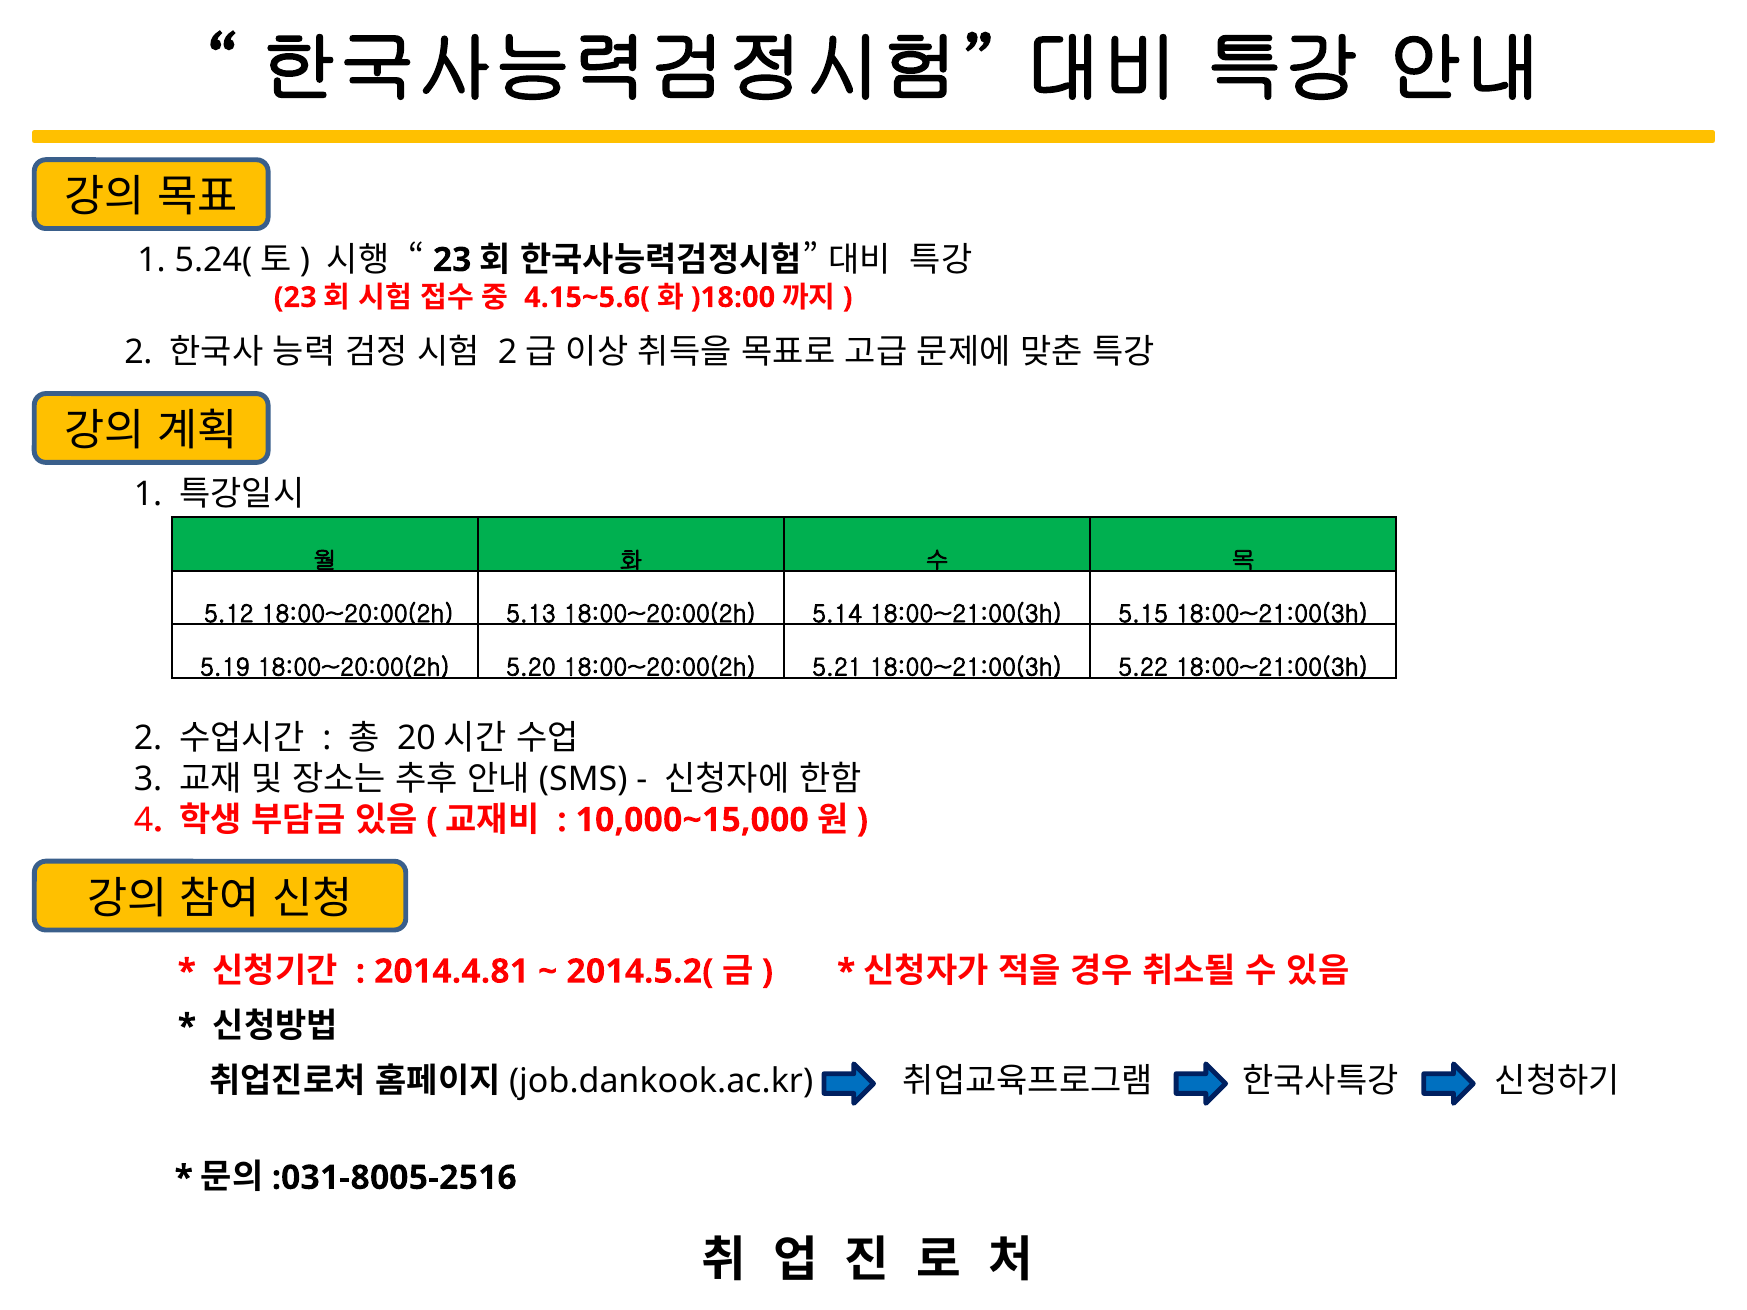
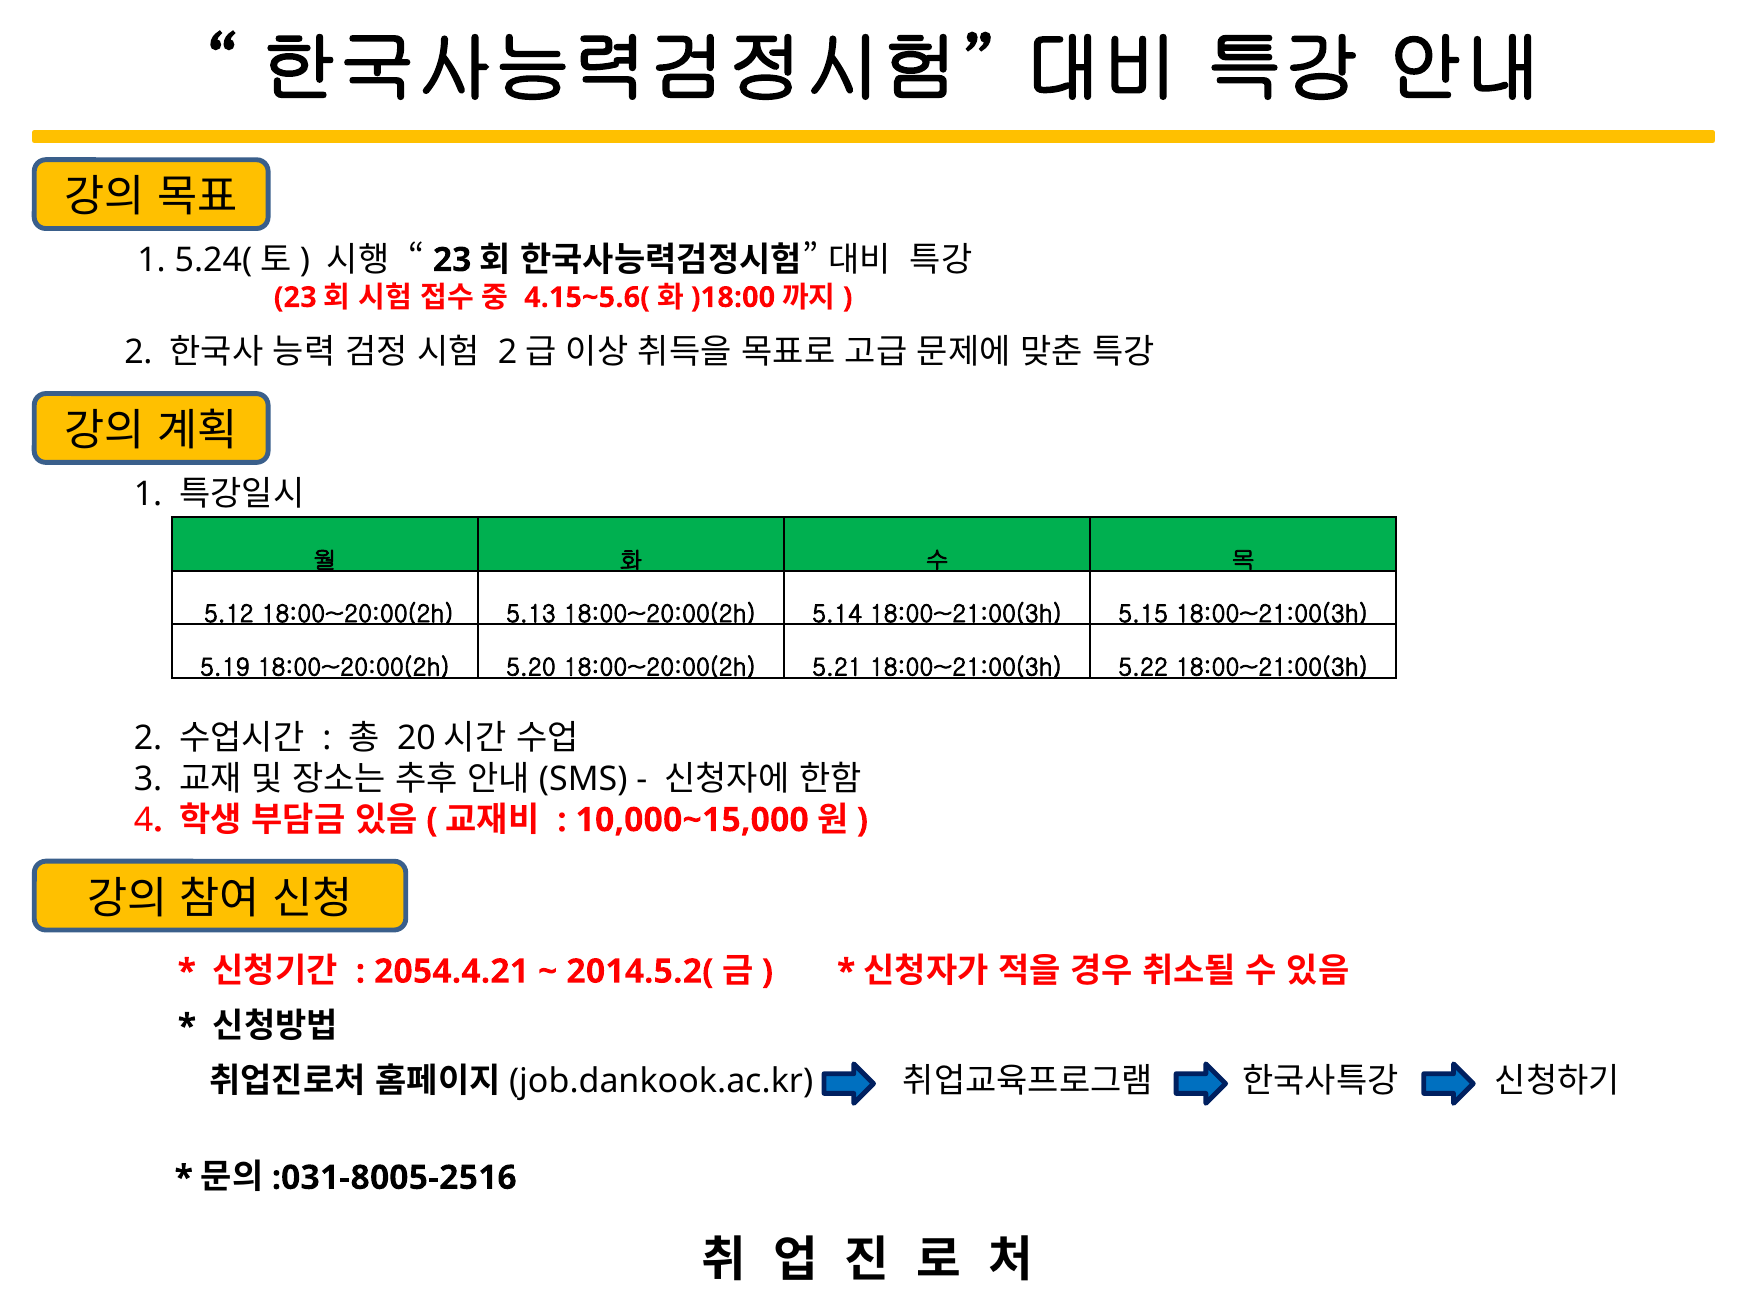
2014.4.81: 2014.4.81 -> 2054.4.21
